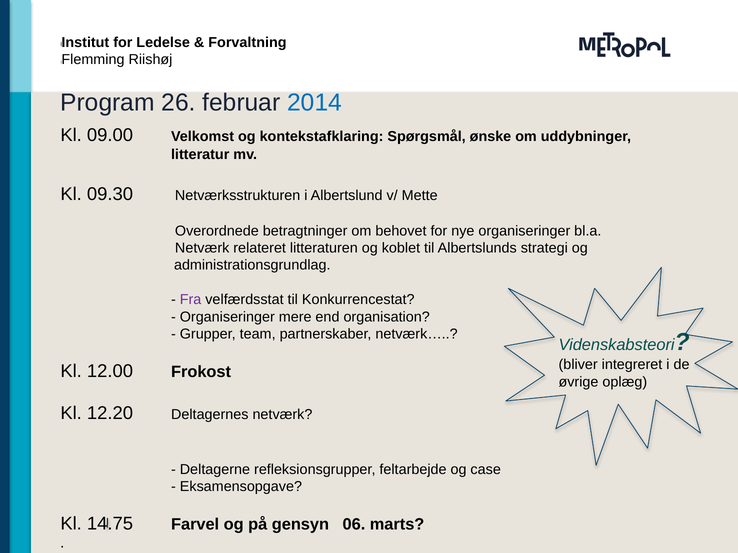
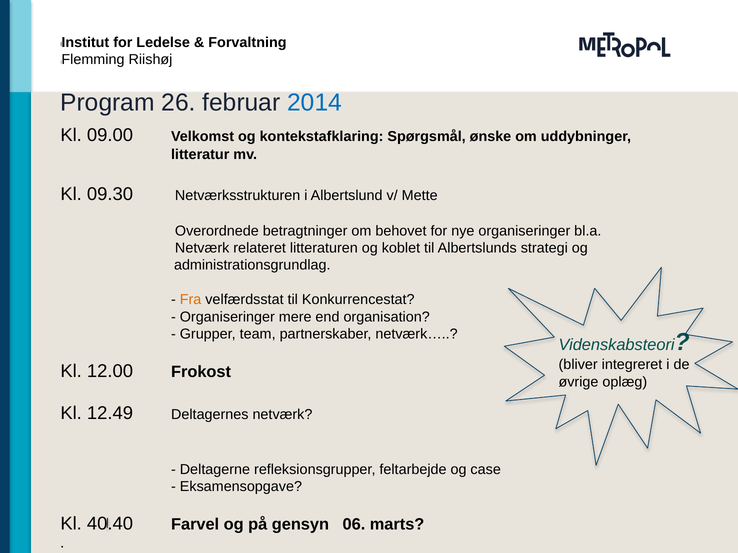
Fra colour: purple -> orange
12.20: 12.20 -> 12.49
14.75: 14.75 -> 40.40
